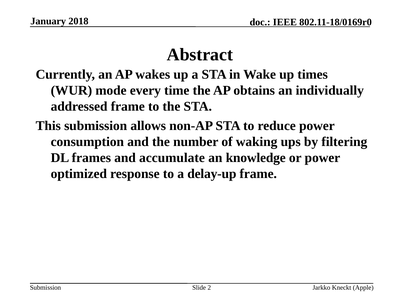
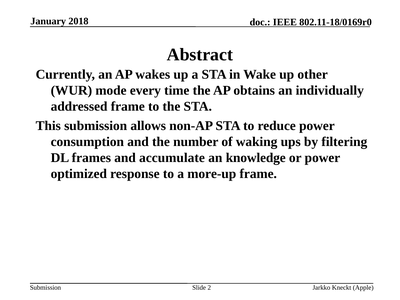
times: times -> other
delay-up: delay-up -> more-up
